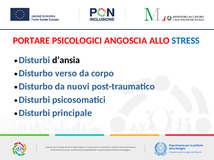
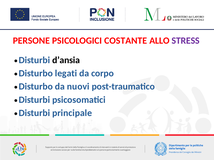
PORTARE: PORTARE -> PERSONE
ANGOSCIA: ANGOSCIA -> COSTANTE
STRESS colour: blue -> purple
verso: verso -> legati
